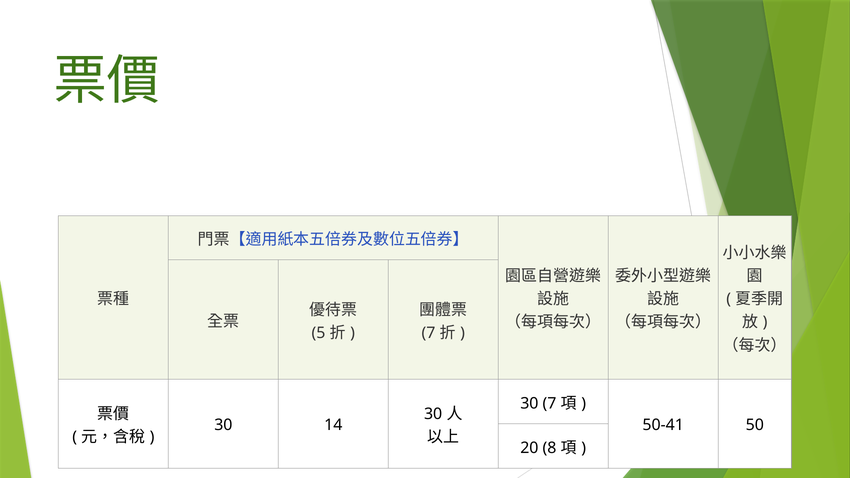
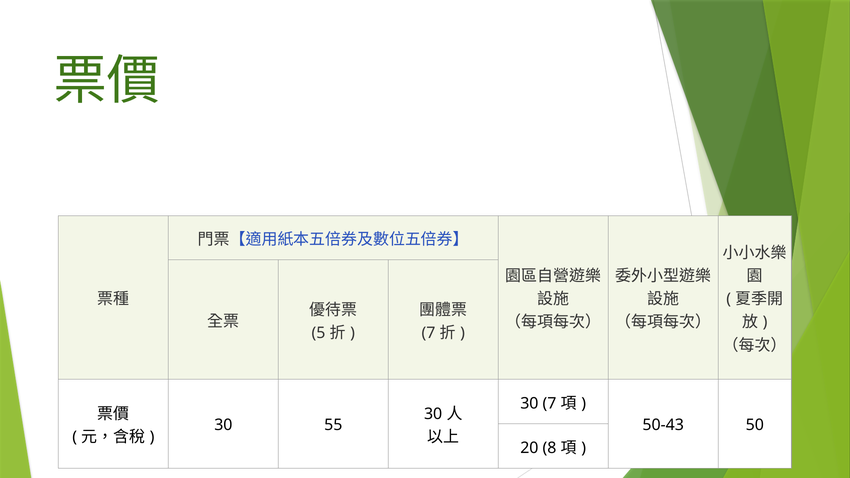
14: 14 -> 55
50-41: 50-41 -> 50-43
